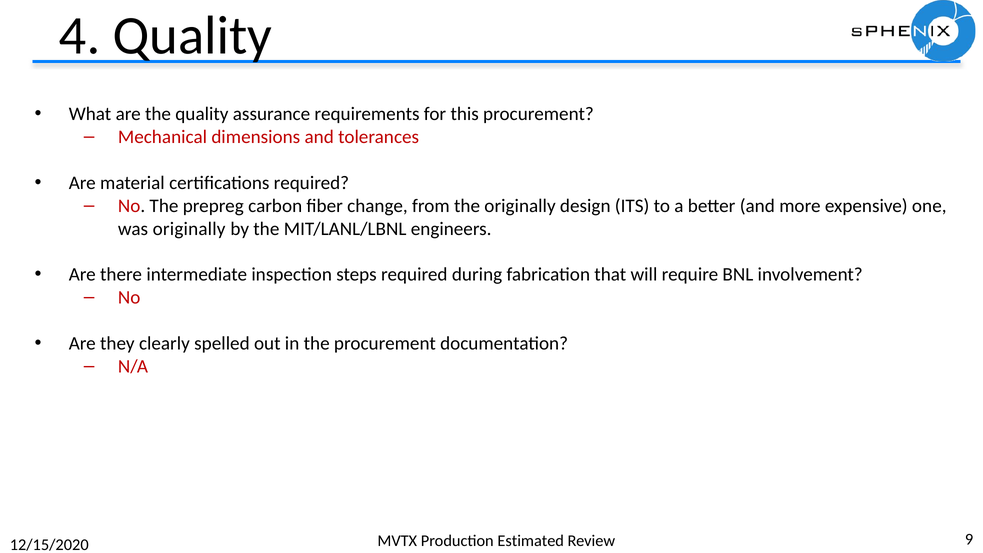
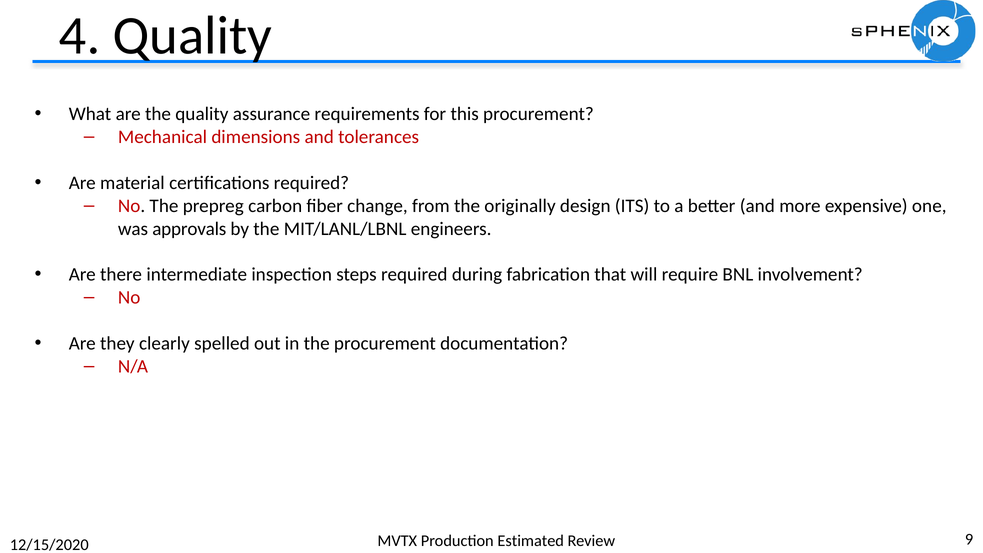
was originally: originally -> approvals
